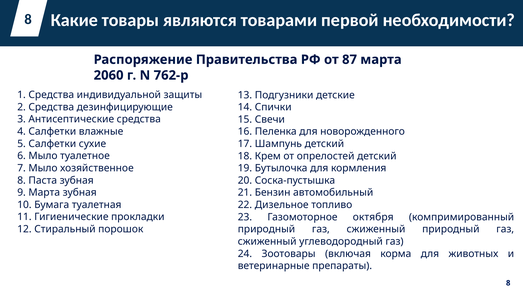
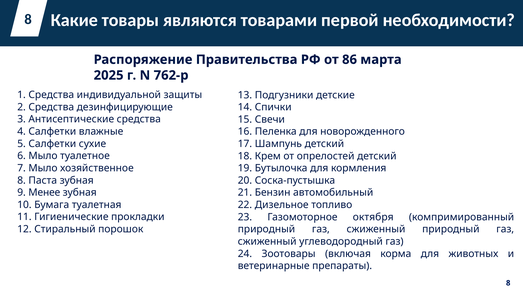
87: 87 -> 86
2060: 2060 -> 2025
9 Марта: Марта -> Менее
